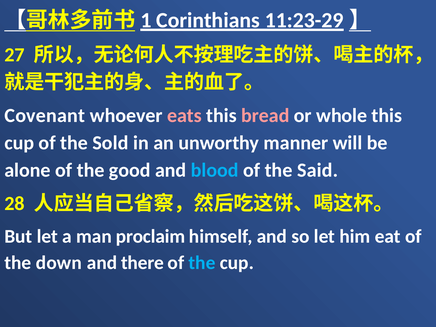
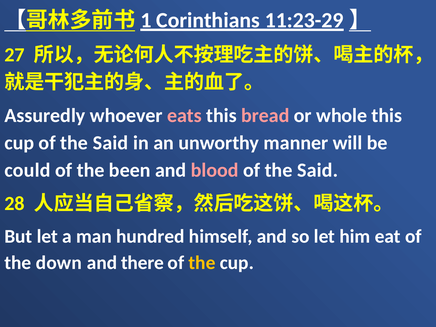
Covenant: Covenant -> Assuredly
cup of the Sold: Sold -> Said
alone: alone -> could
good: good -> been
blood colour: light blue -> pink
proclaim: proclaim -> hundred
the at (202, 263) colour: light blue -> yellow
